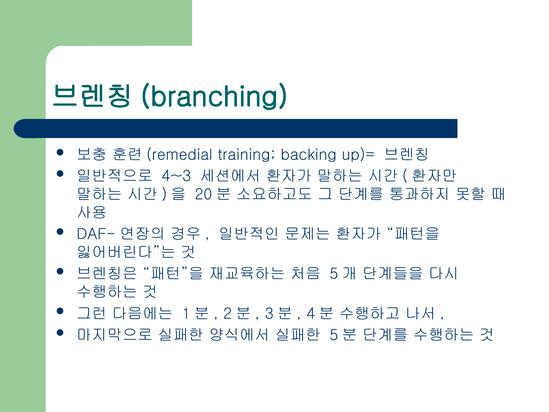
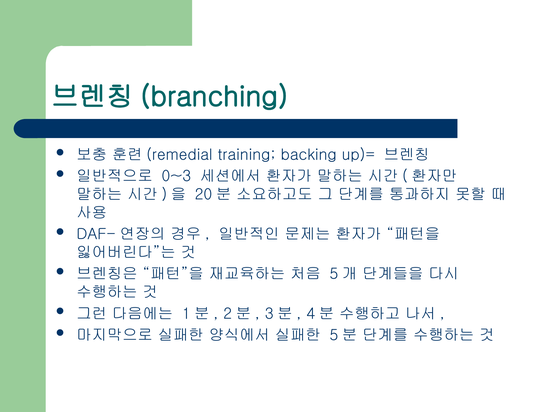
4~3: 4~3 -> 0~3
